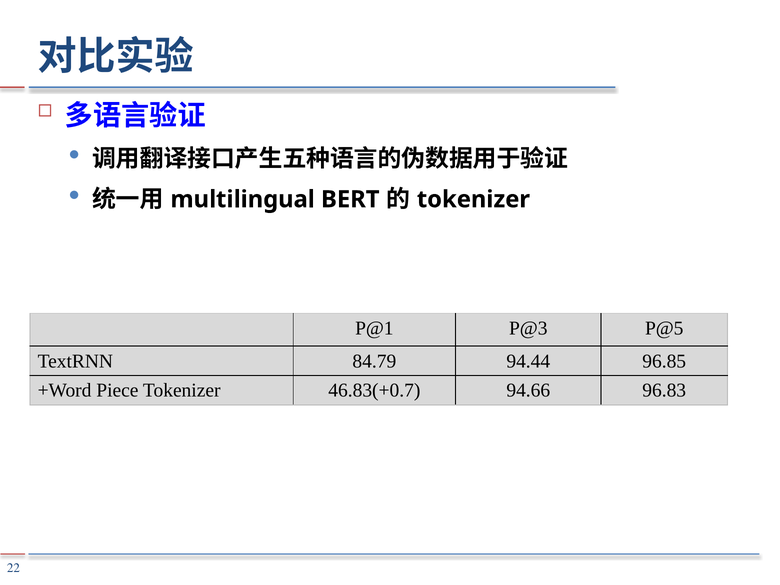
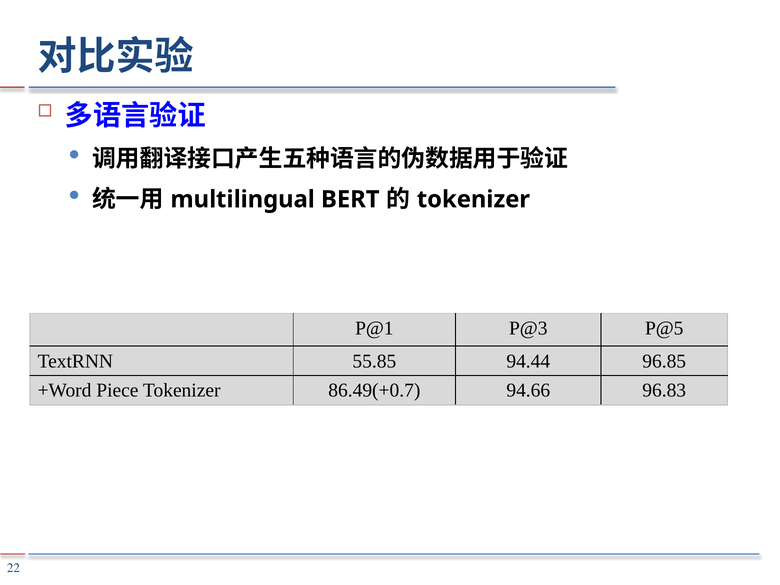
84.79: 84.79 -> 55.85
46.83(+0.7: 46.83(+0.7 -> 86.49(+0.7
